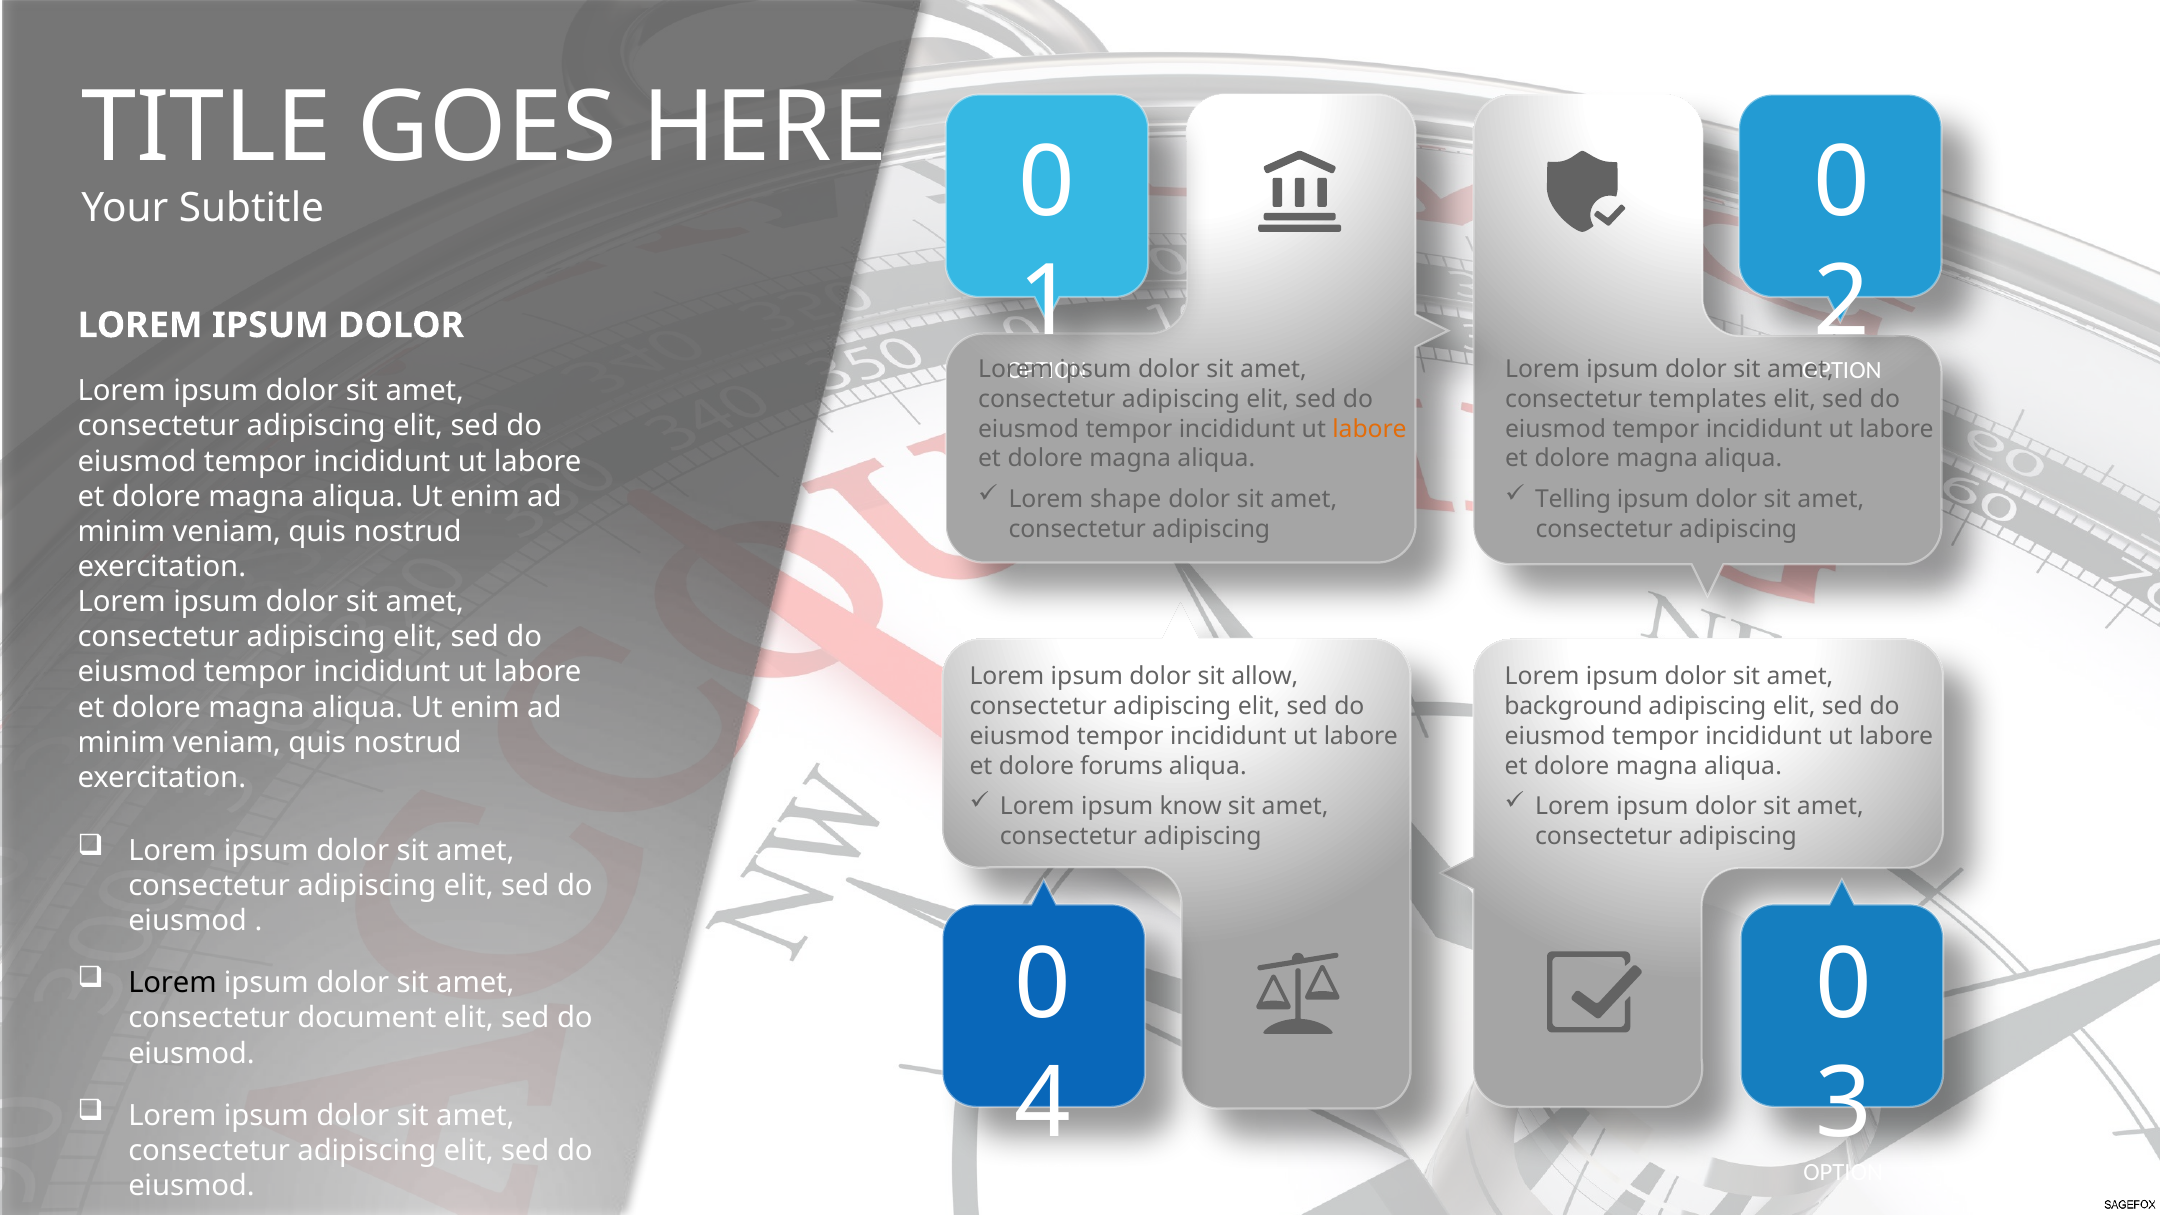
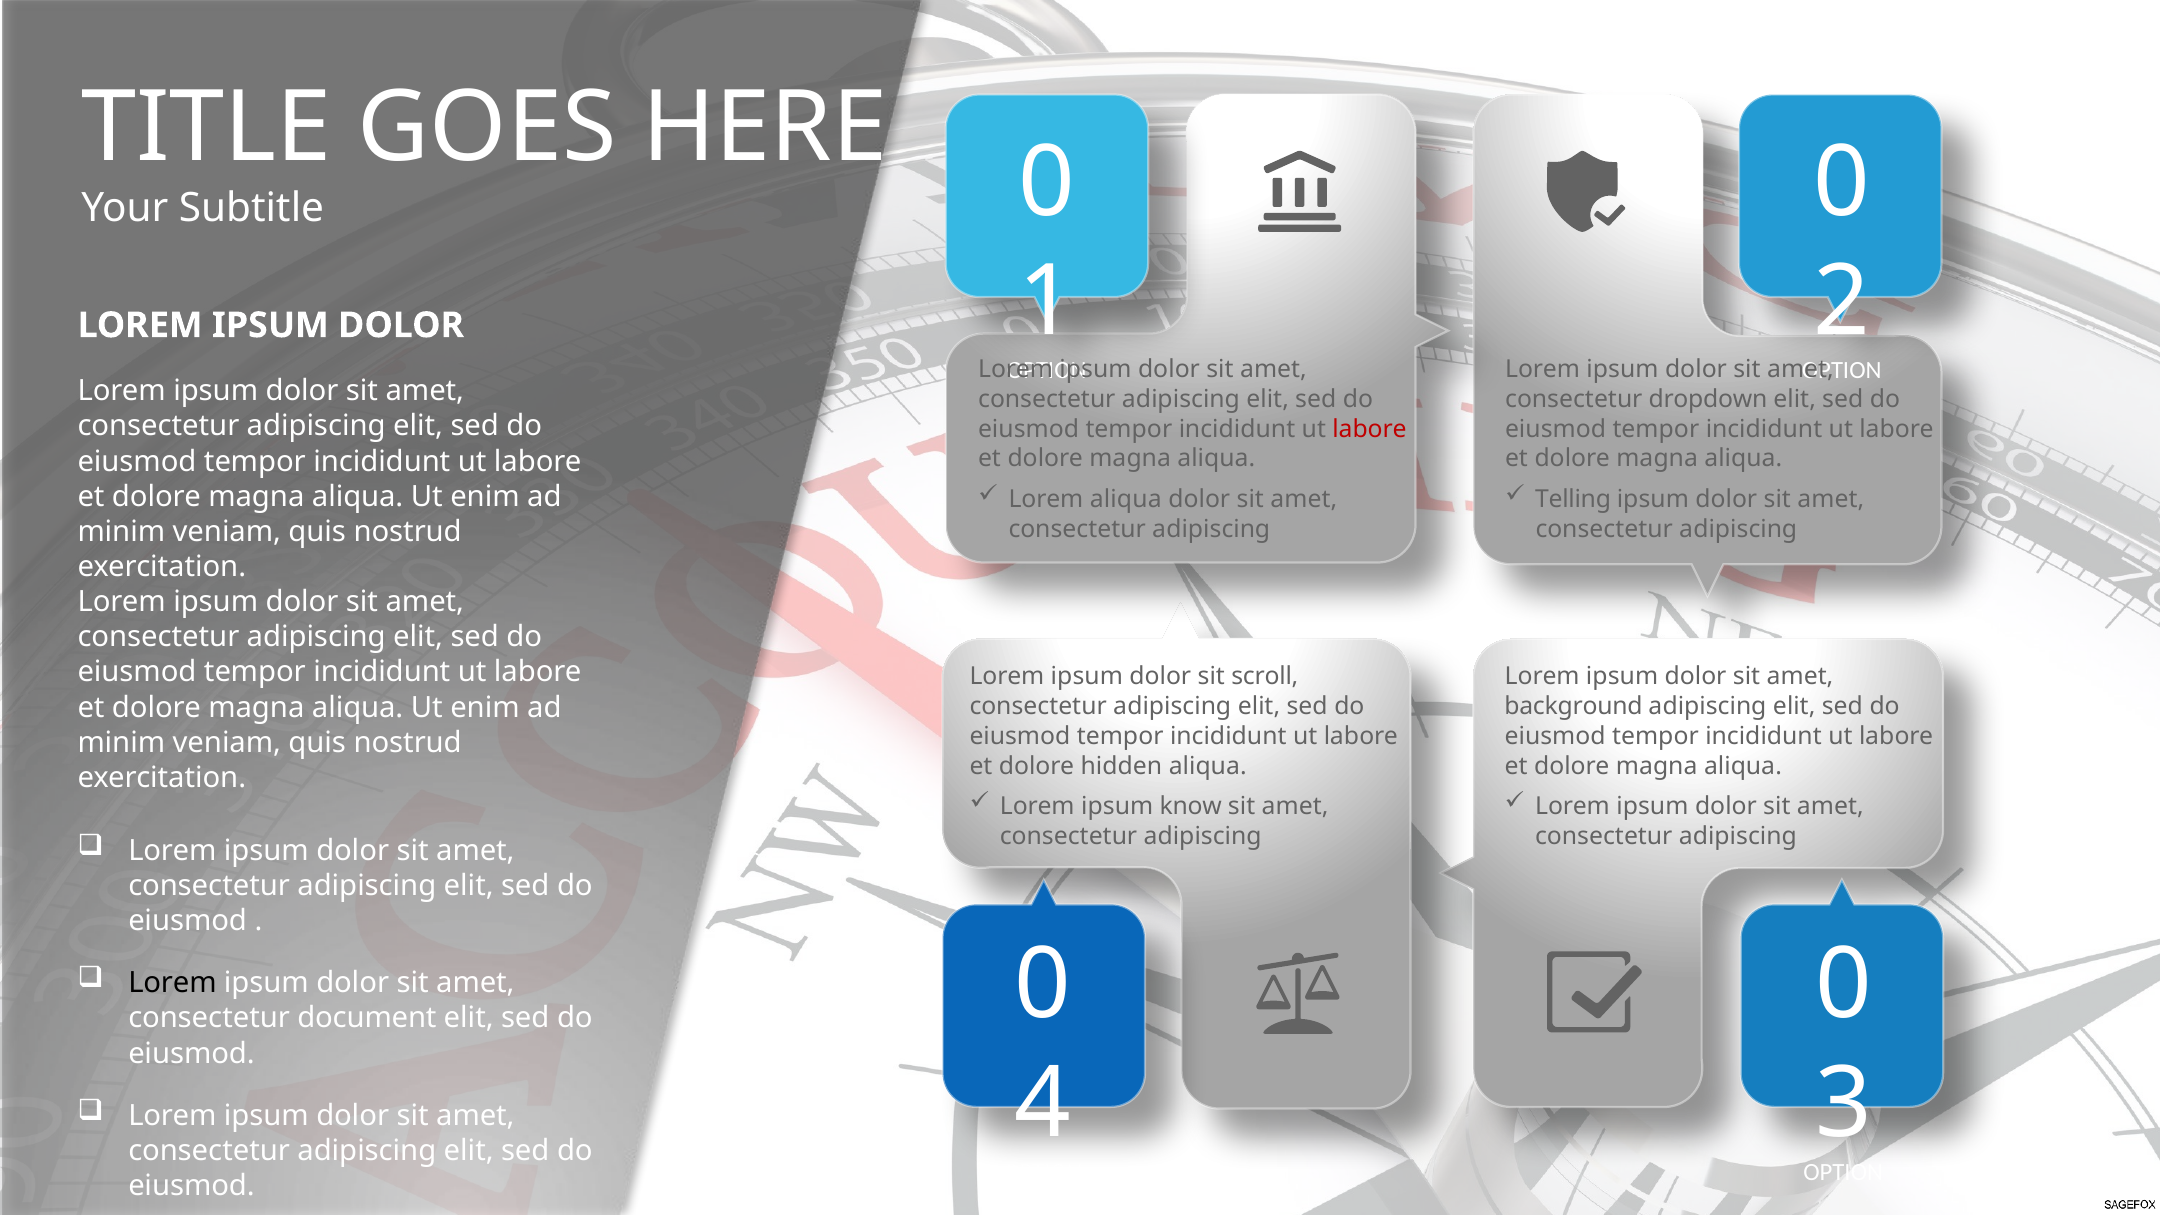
templates: templates -> dropdown
labore at (1370, 429) colour: orange -> red
Lorem shape: shape -> aliqua
allow: allow -> scroll
forums: forums -> hidden
